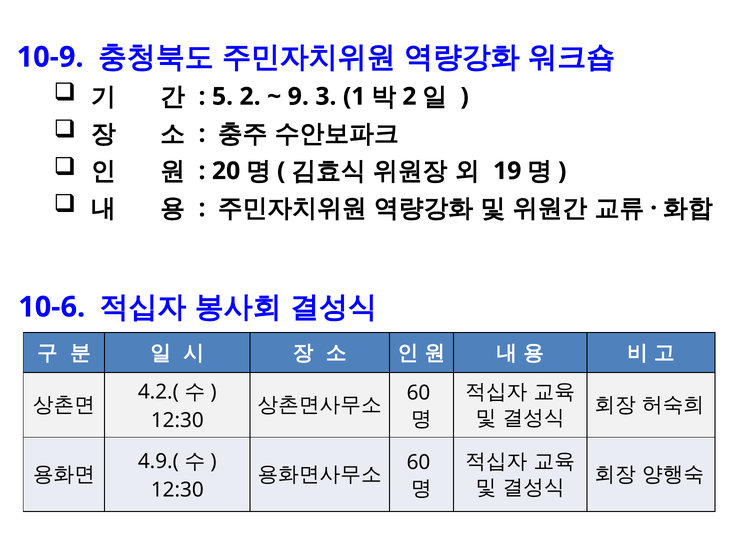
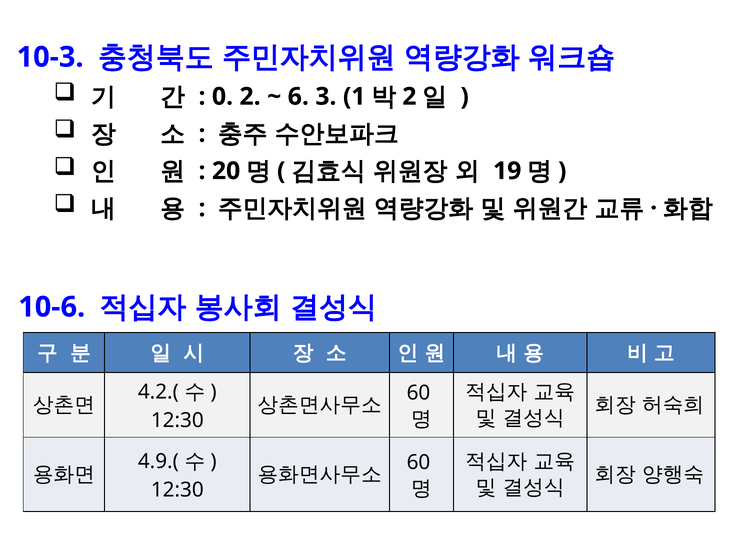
10-9: 10-9 -> 10-3
5: 5 -> 0
9: 9 -> 6
